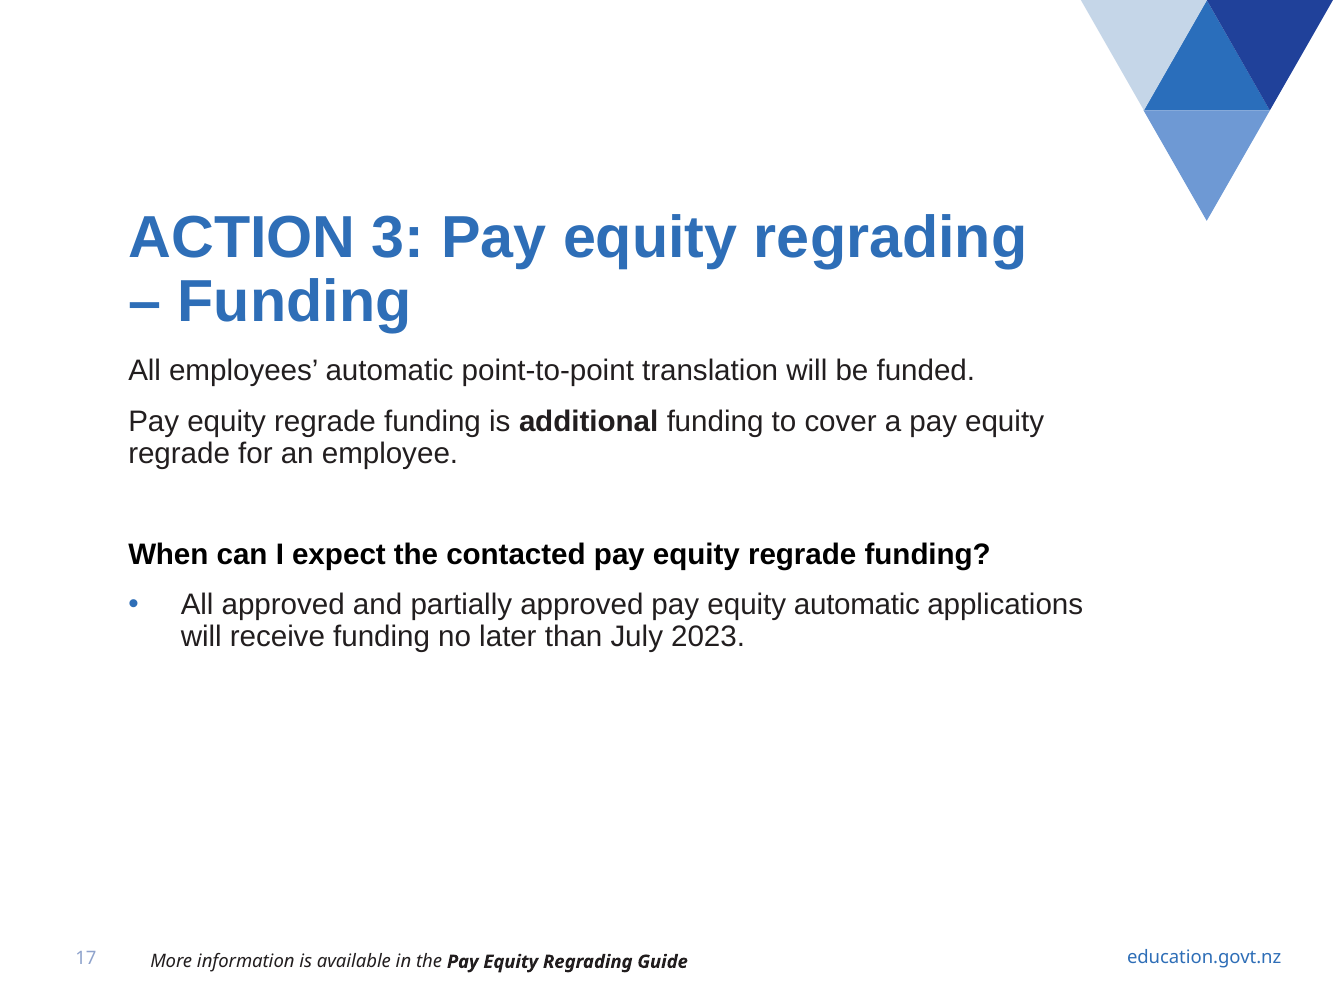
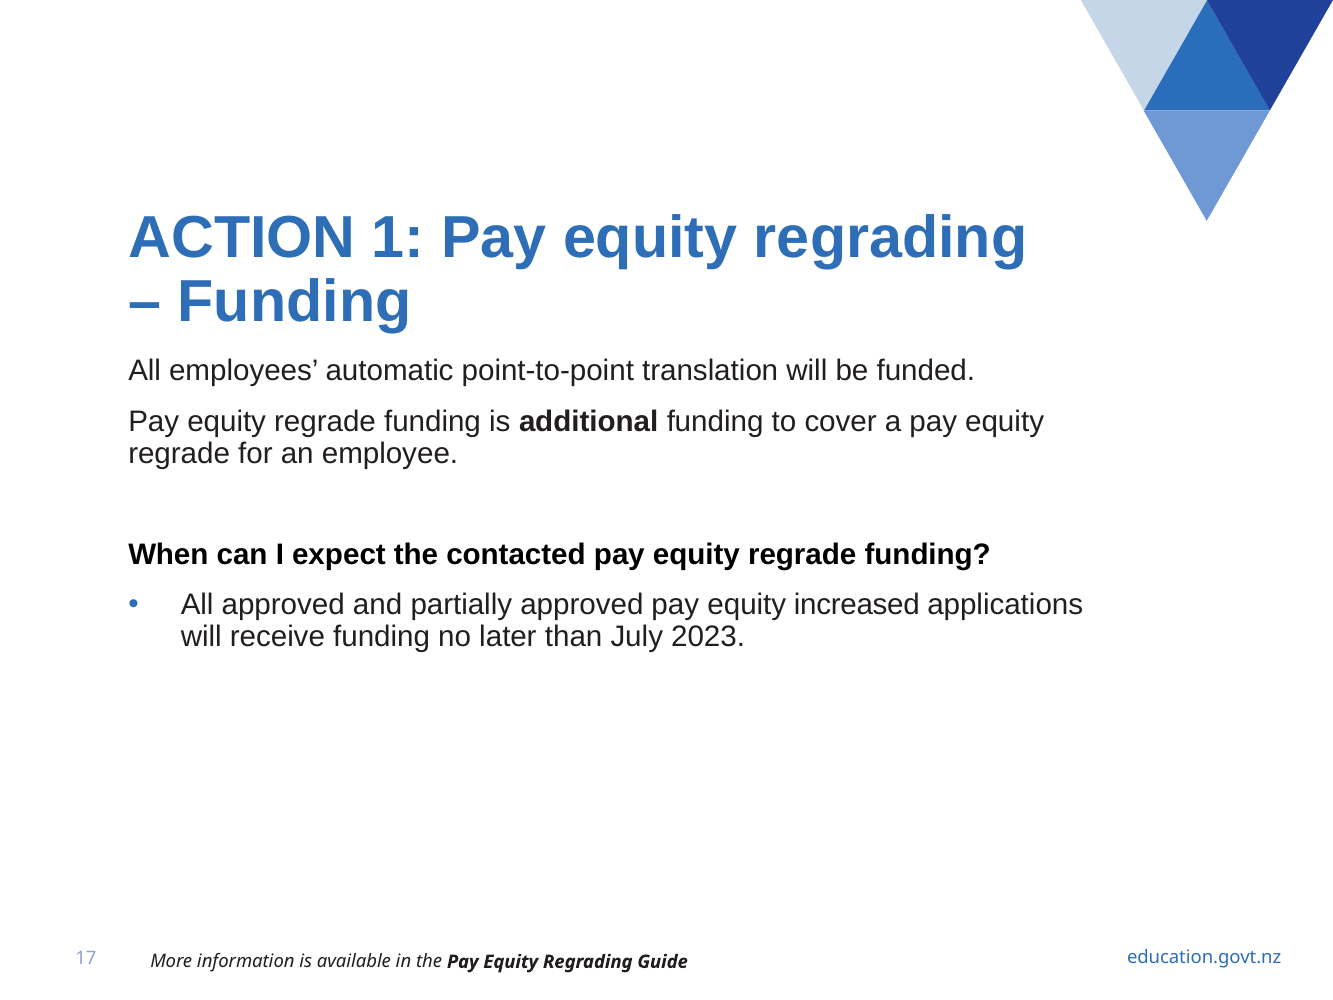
3: 3 -> 1
equity automatic: automatic -> increased
